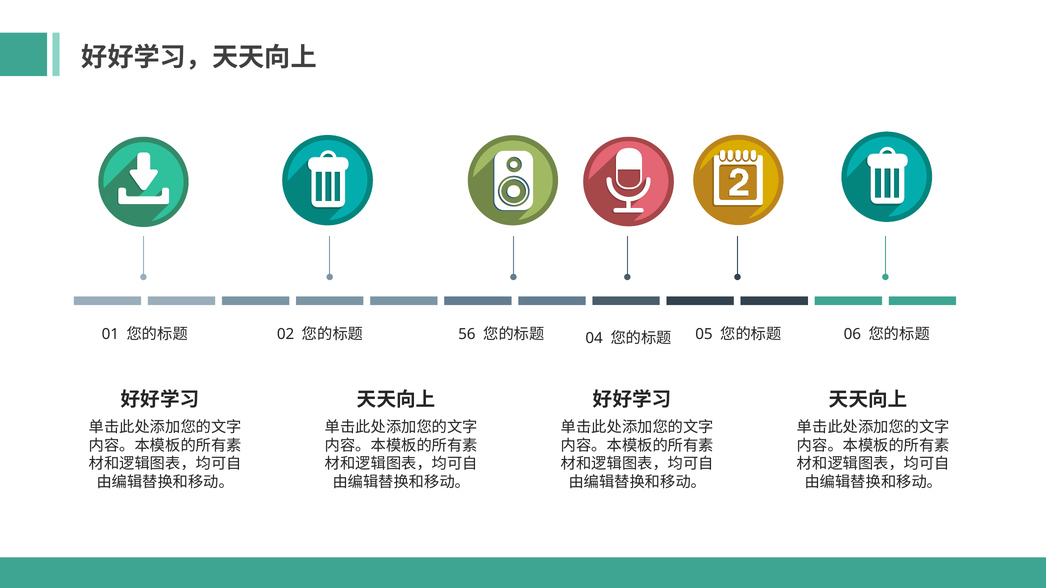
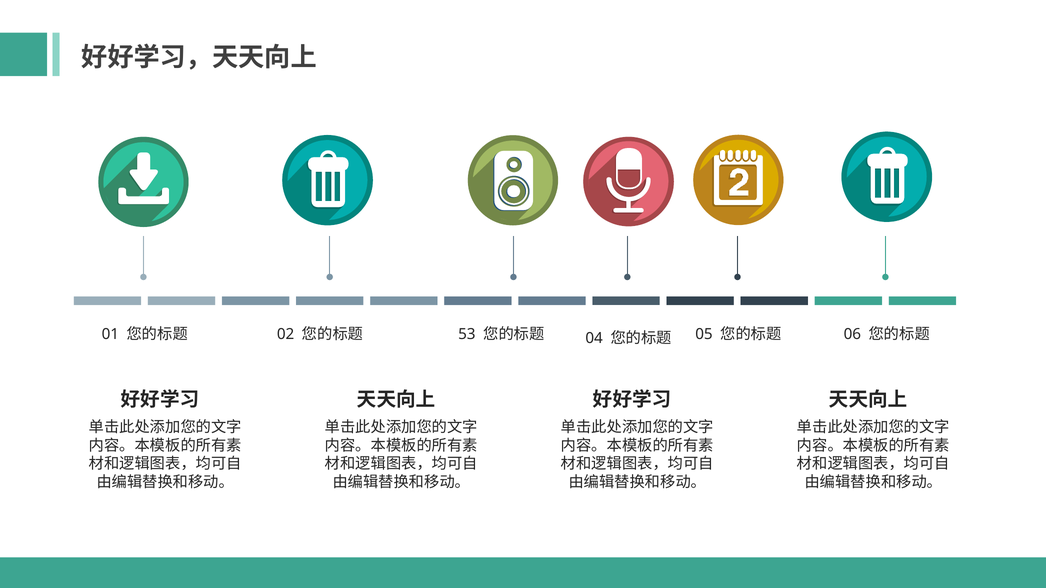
56: 56 -> 53
